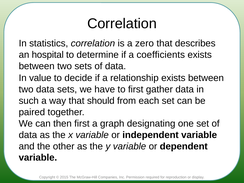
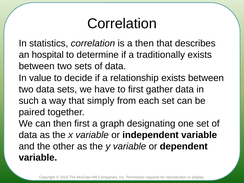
a zero: zero -> then
coefficients: coefficients -> traditionally
should: should -> simply
